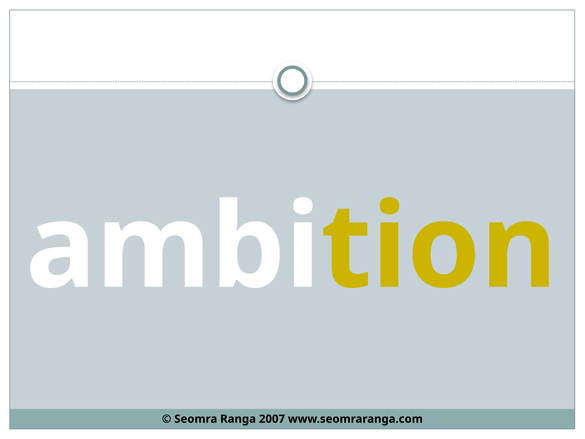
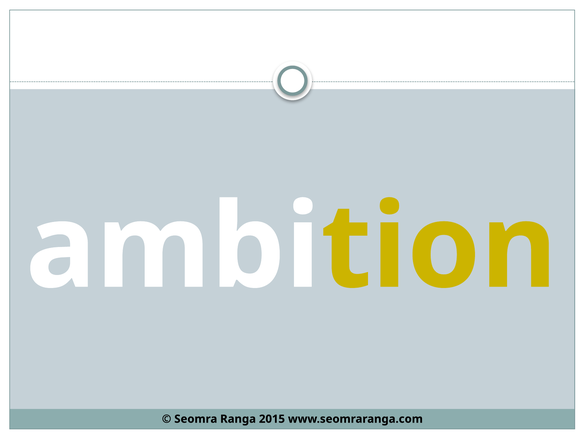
2007: 2007 -> 2015
